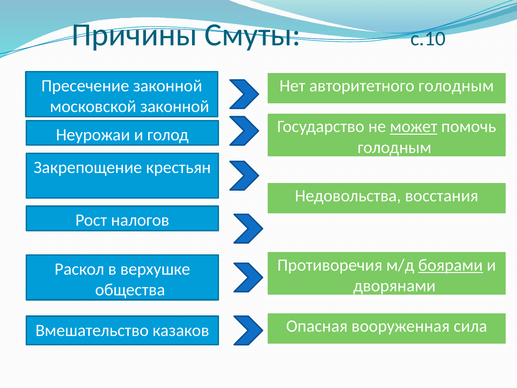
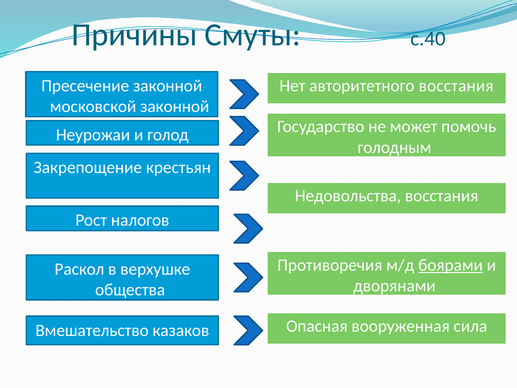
с.10: с.10 -> с.40
авторитетного голодным: голодным -> восстания
может underline: present -> none
